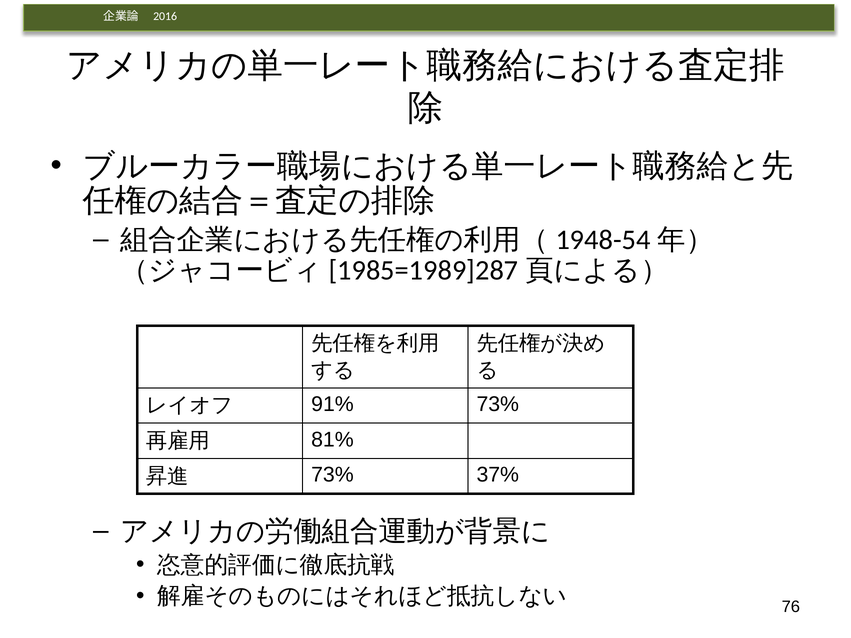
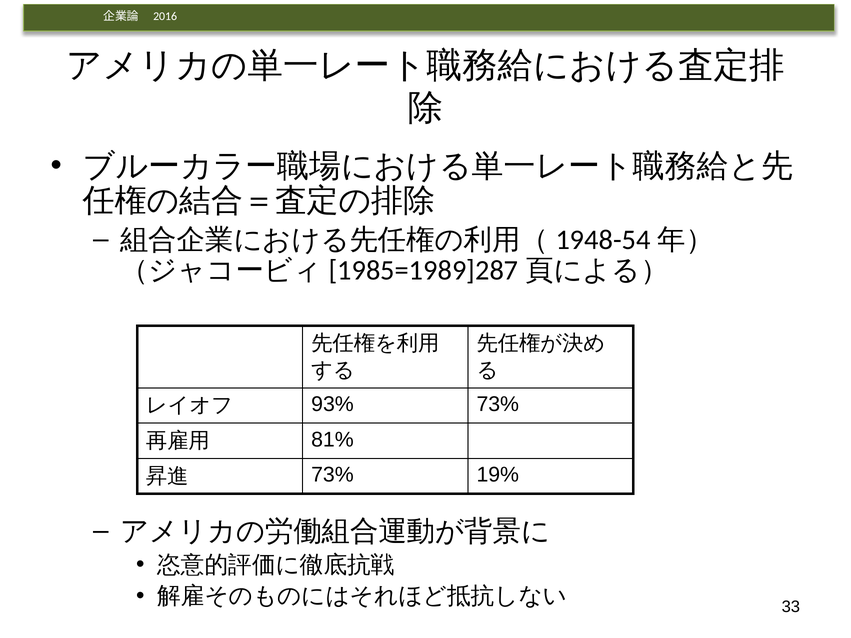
91%: 91% -> 93%
37%: 37% -> 19%
76: 76 -> 33
